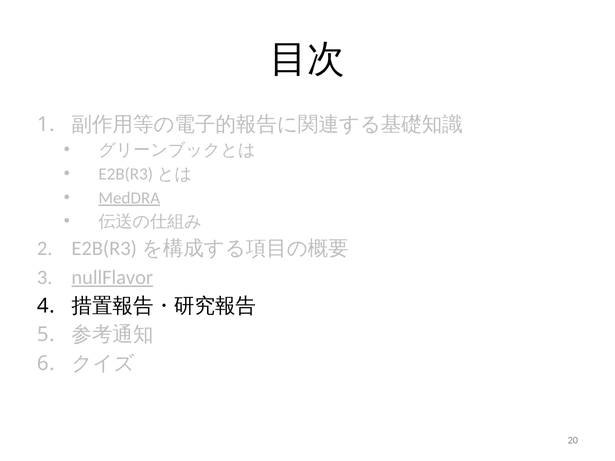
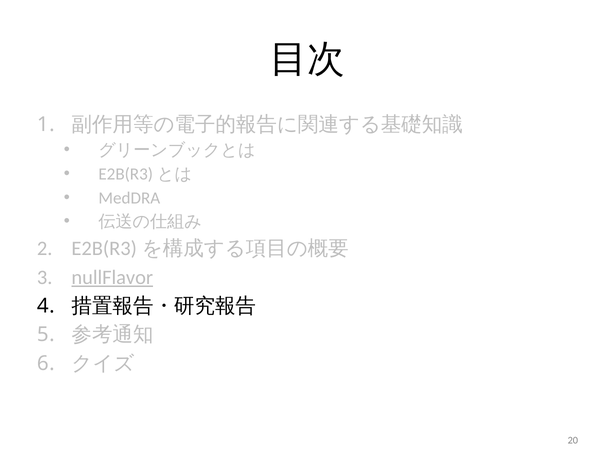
MedDRA underline: present -> none
